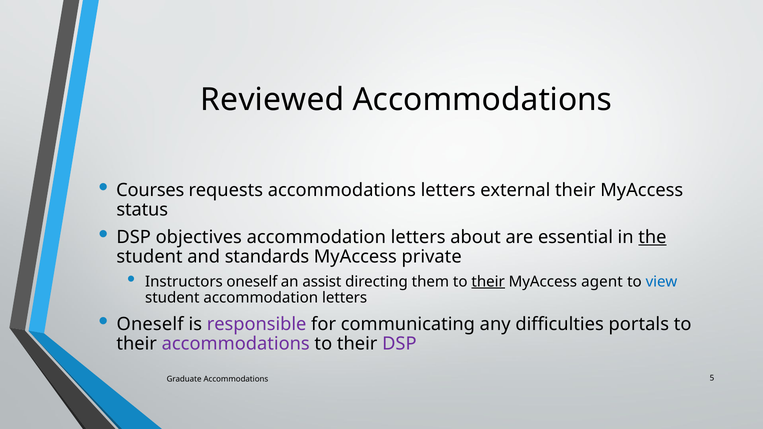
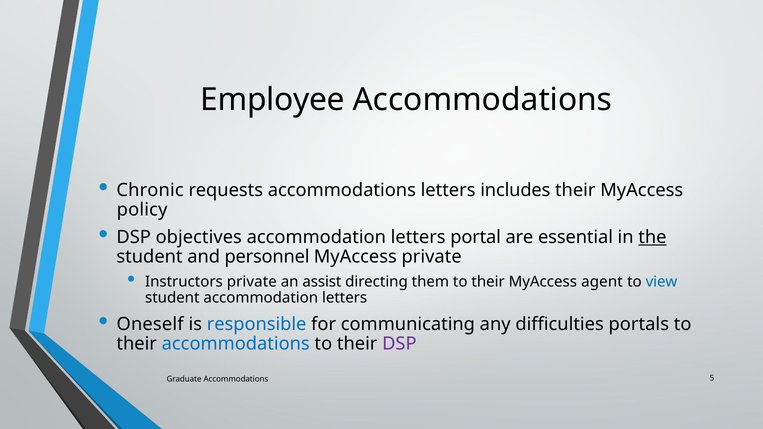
Reviewed: Reviewed -> Employee
Courses: Courses -> Chronic
external: external -> includes
status: status -> policy
about: about -> portal
standards: standards -> personnel
Instructors oneself: oneself -> private
their at (488, 282) underline: present -> none
responsible colour: purple -> blue
accommodations at (236, 344) colour: purple -> blue
